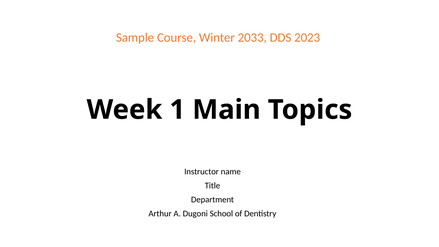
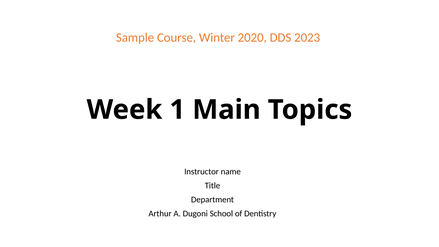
2033: 2033 -> 2020
